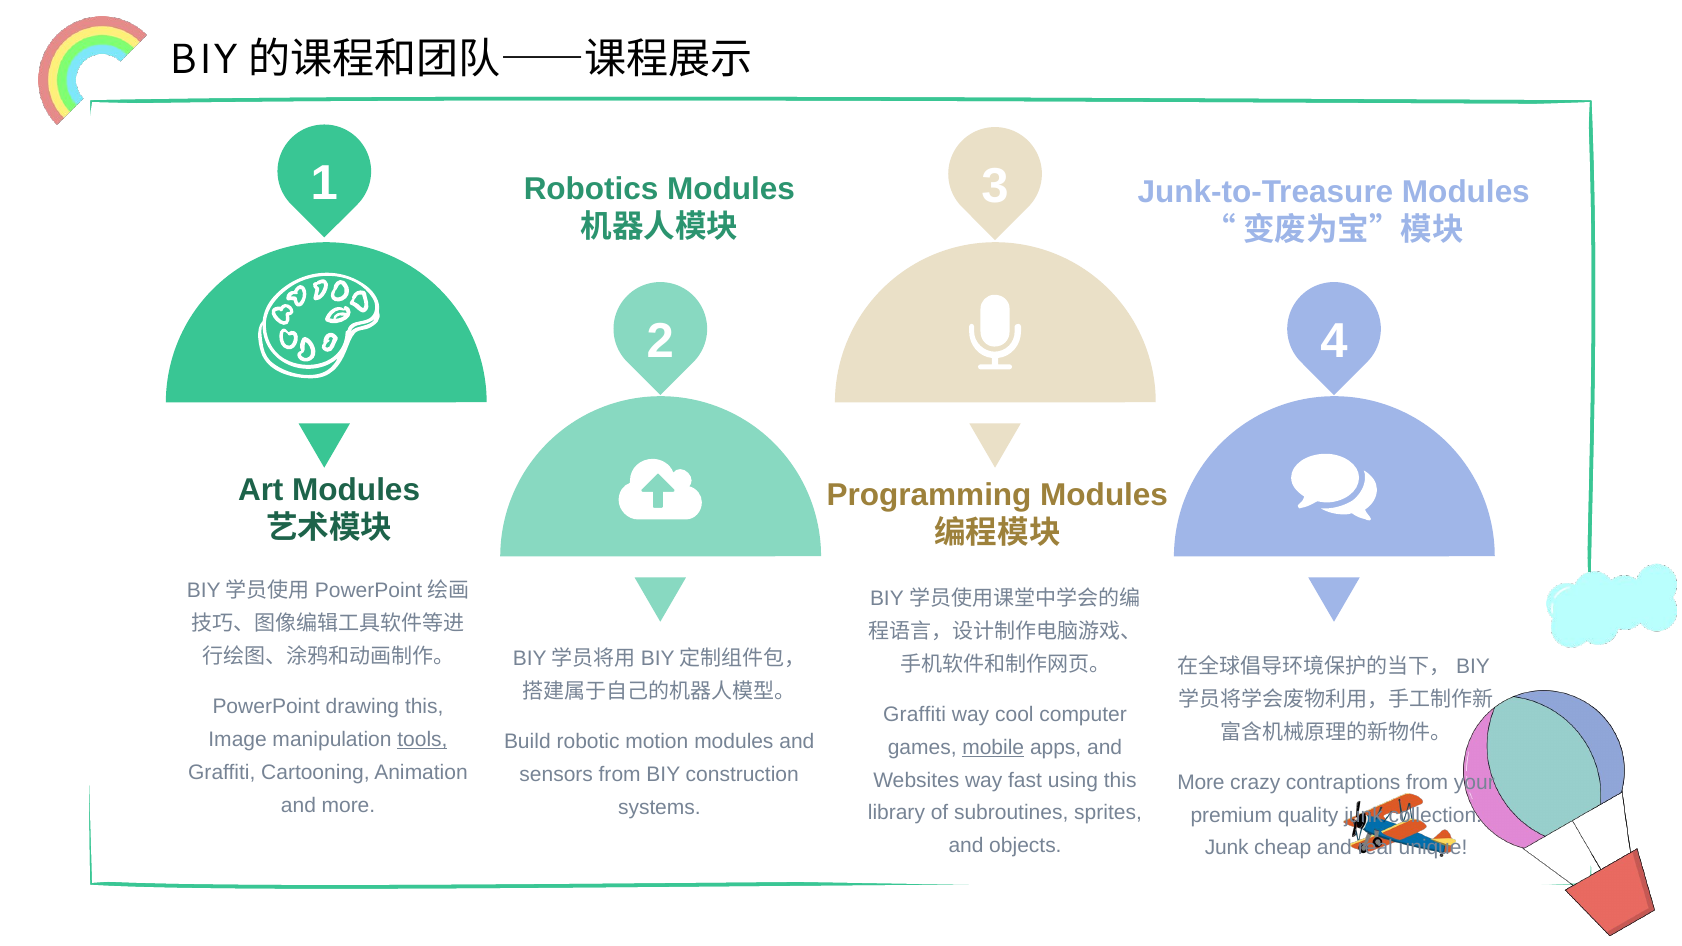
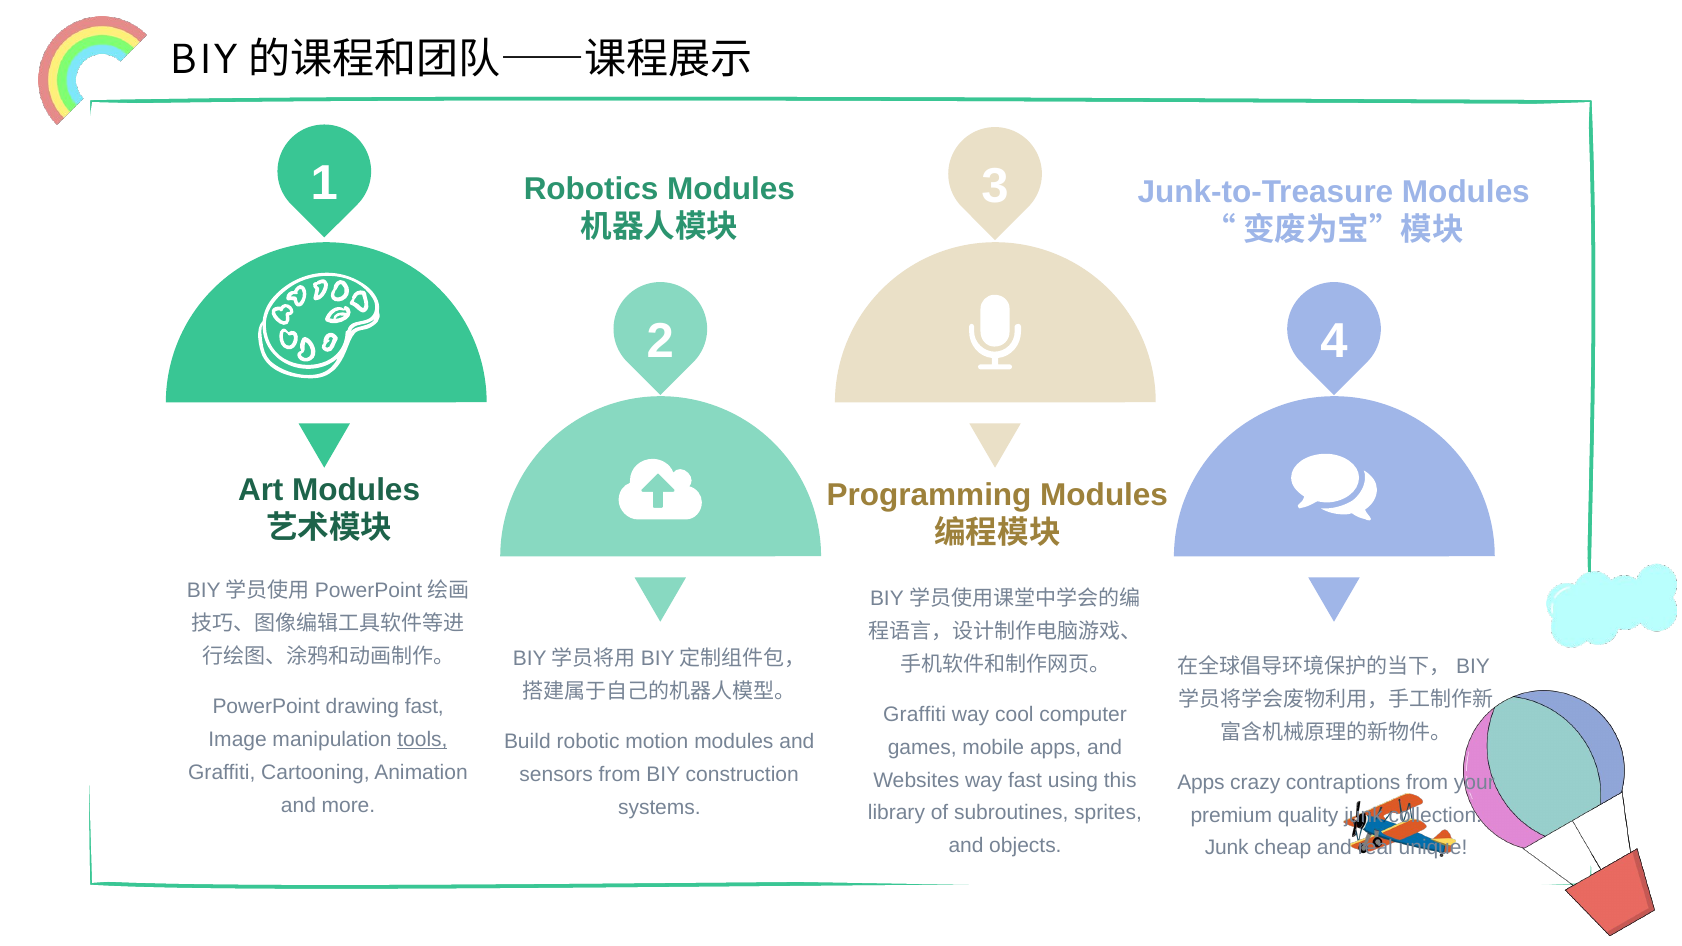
drawing this: this -> fast
mobile underline: present -> none
More at (1201, 782): More -> Apps
